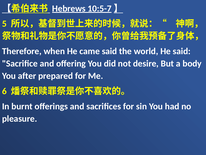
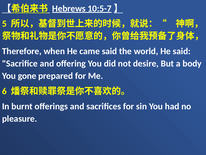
after: after -> gone
